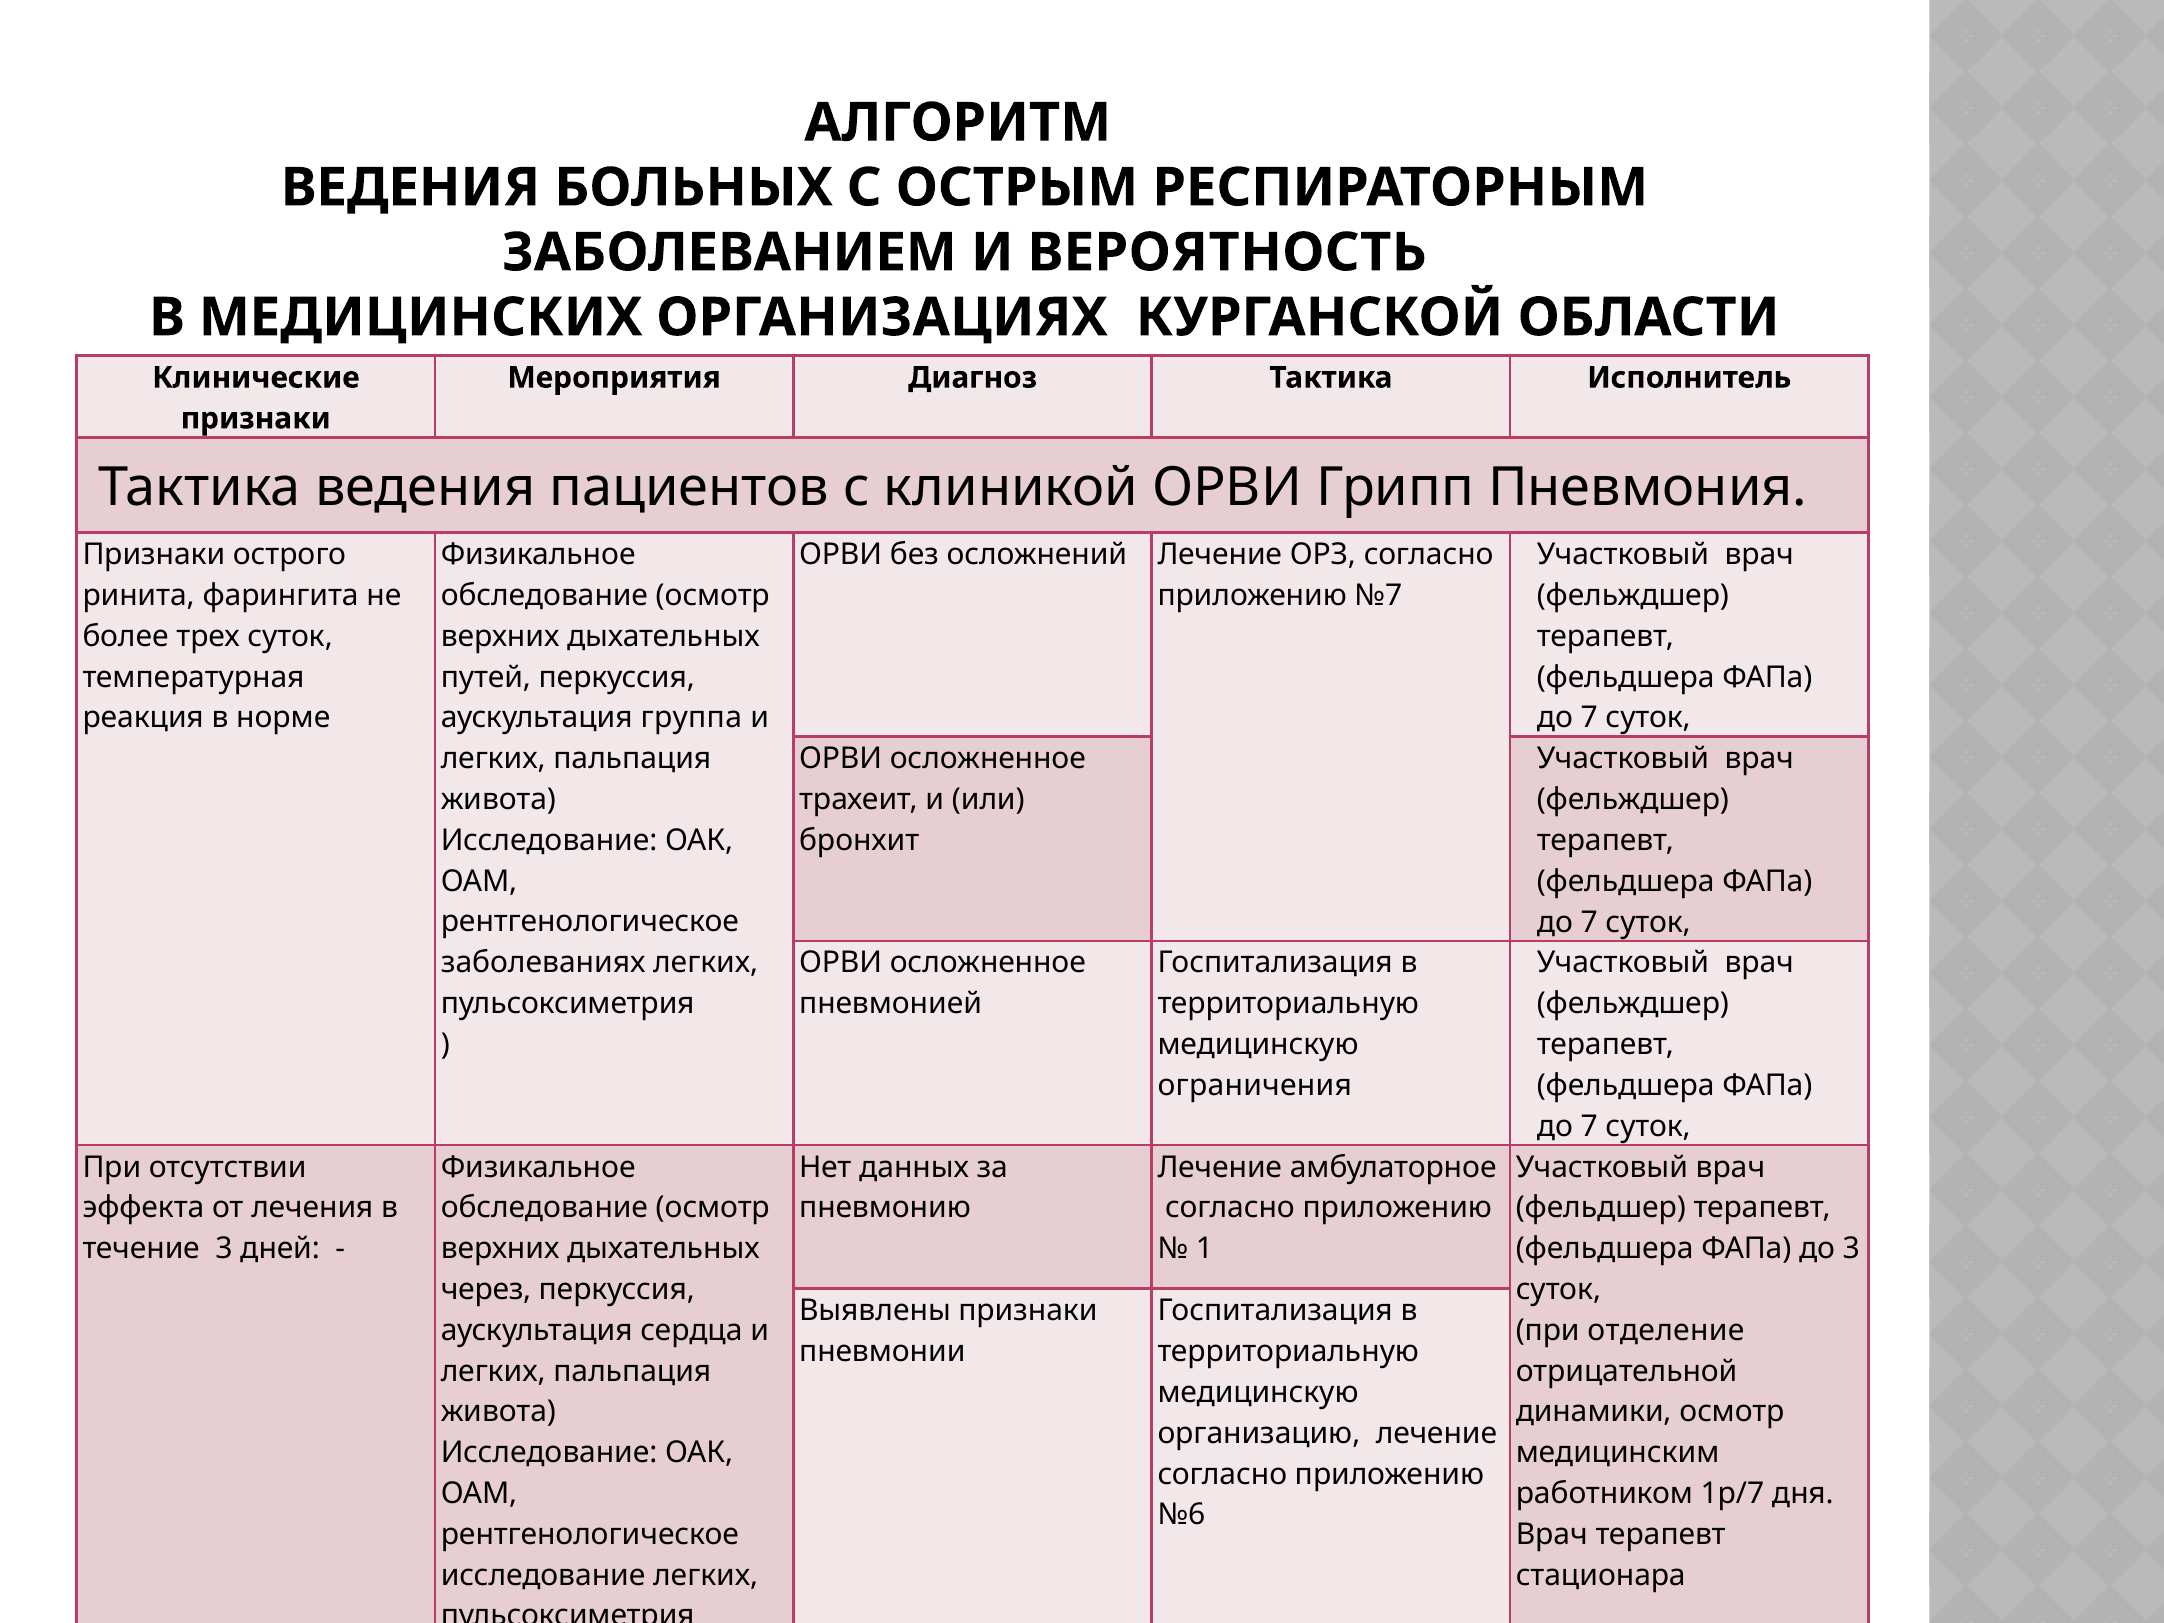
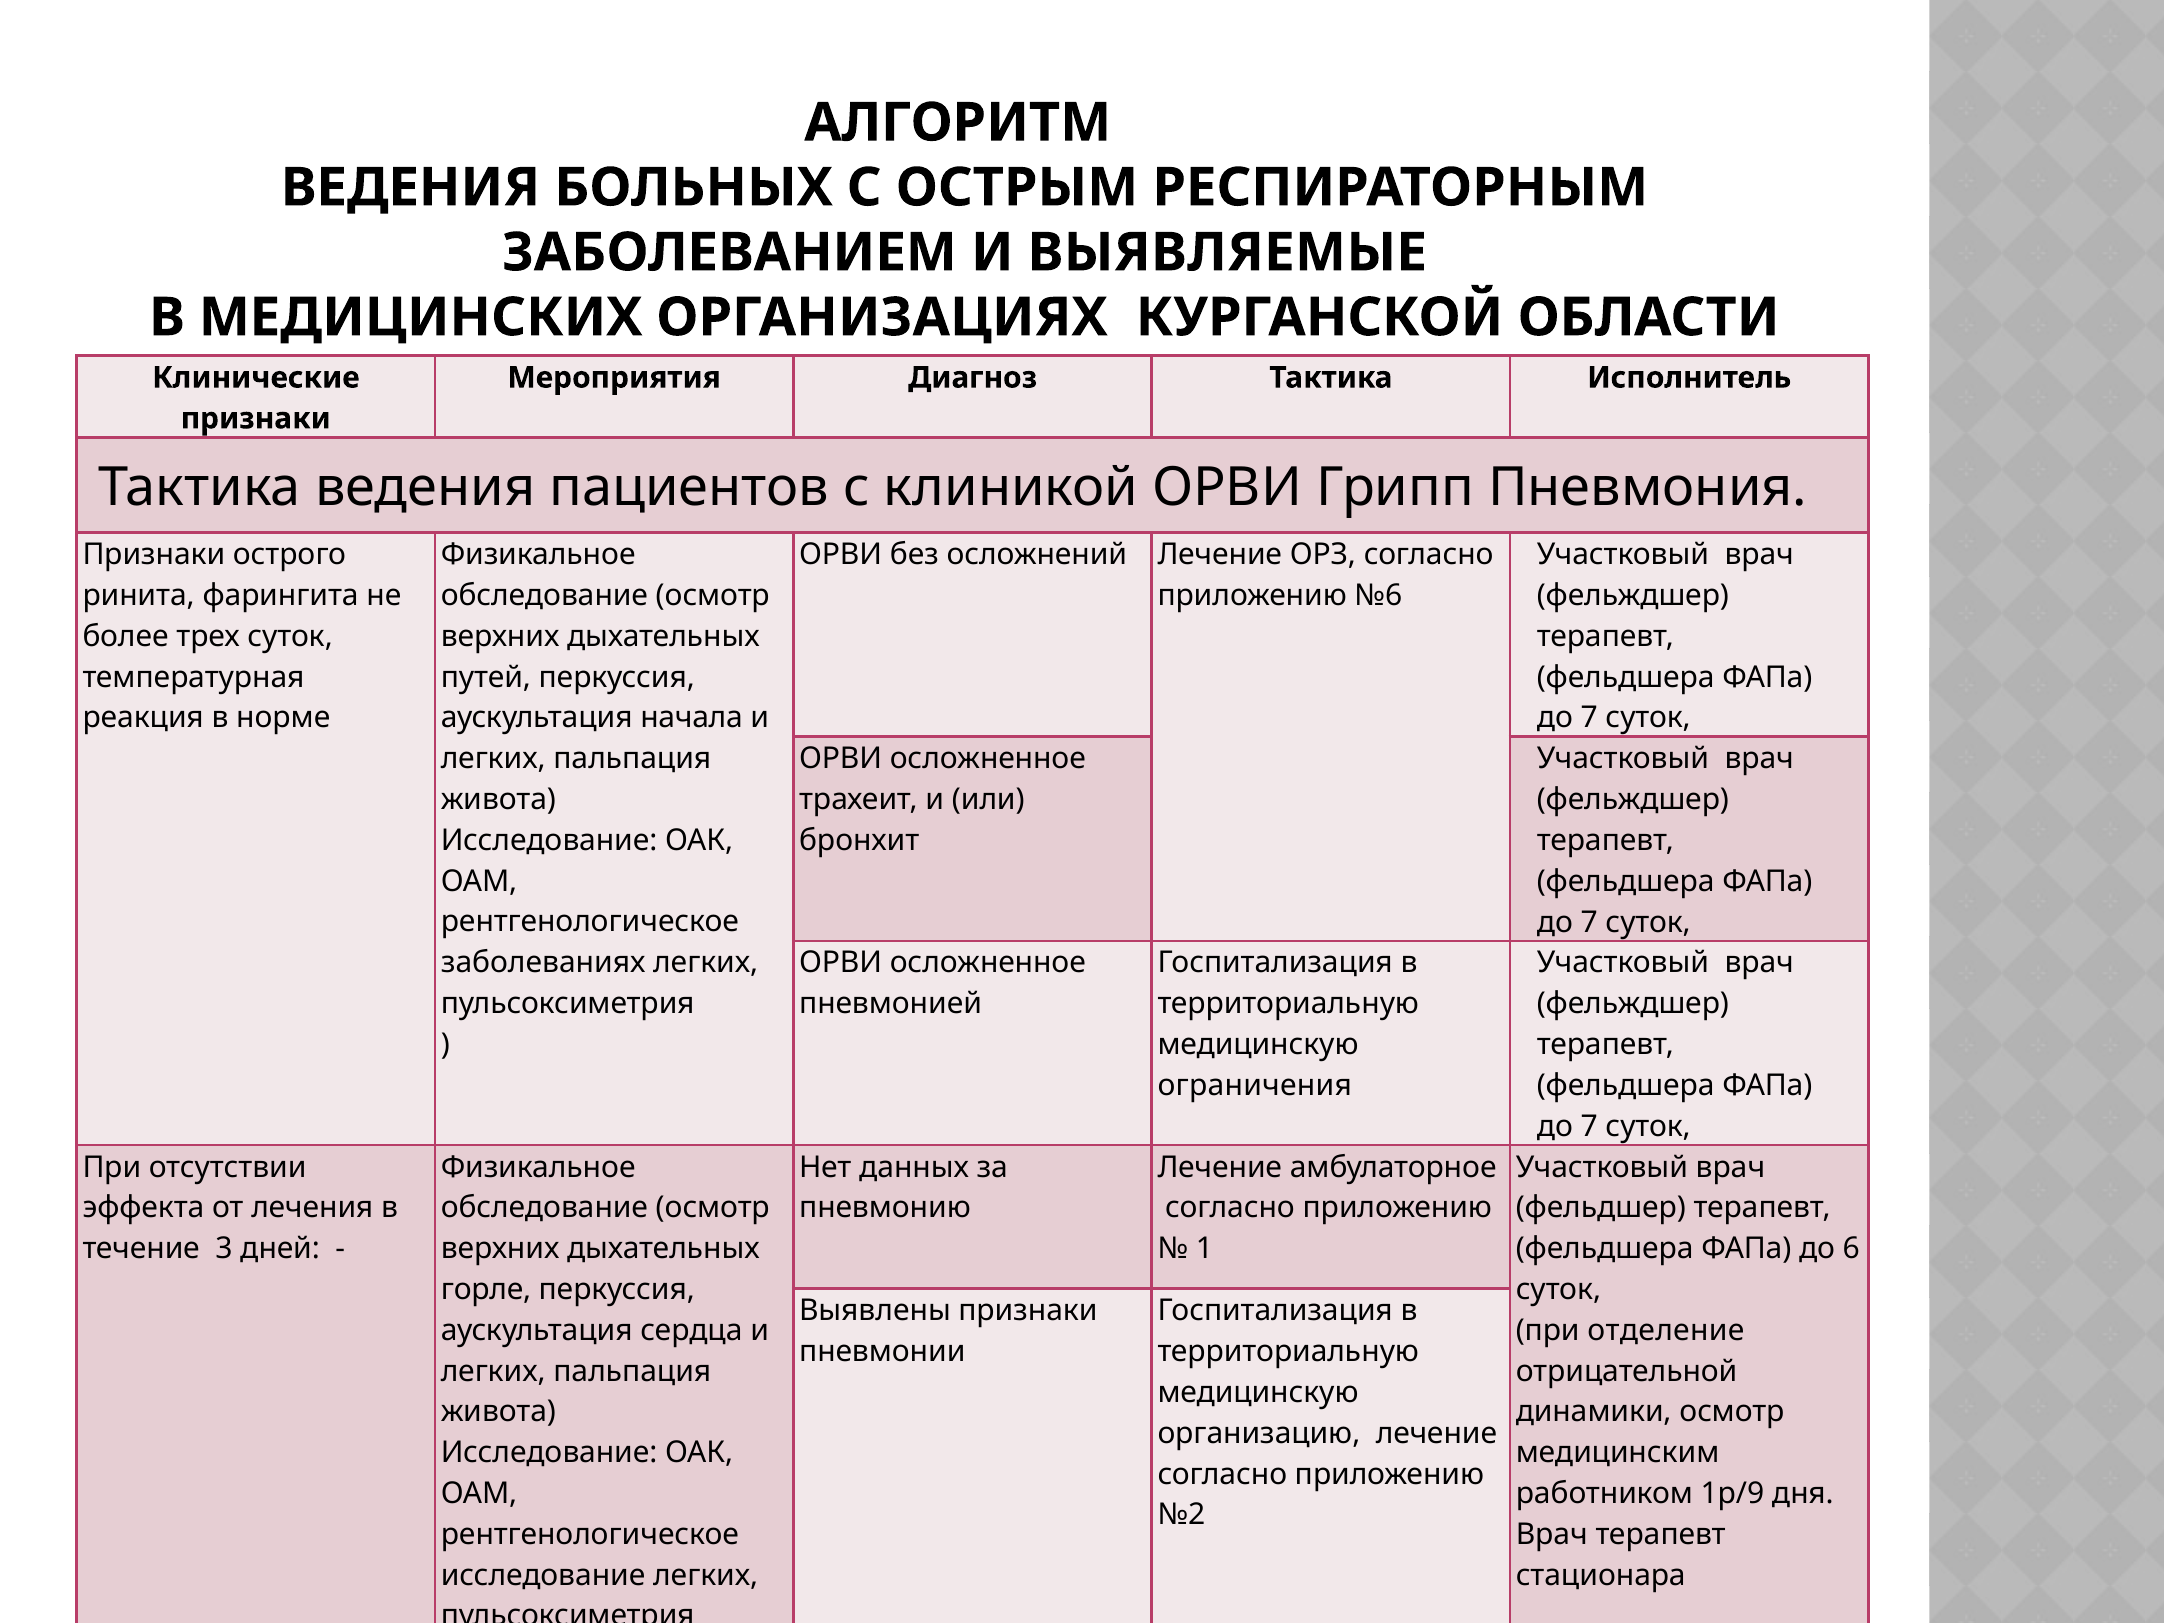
ВЕРОЯТНОСТЬ: ВЕРОЯТНОСТЬ -> ВЫЯВЛЯЕМЫЕ
№7: №7 -> №6
группа: группа -> начала
до 3: 3 -> 6
через: через -> горле
1р/7: 1р/7 -> 1р/9
№6: №6 -> №2
